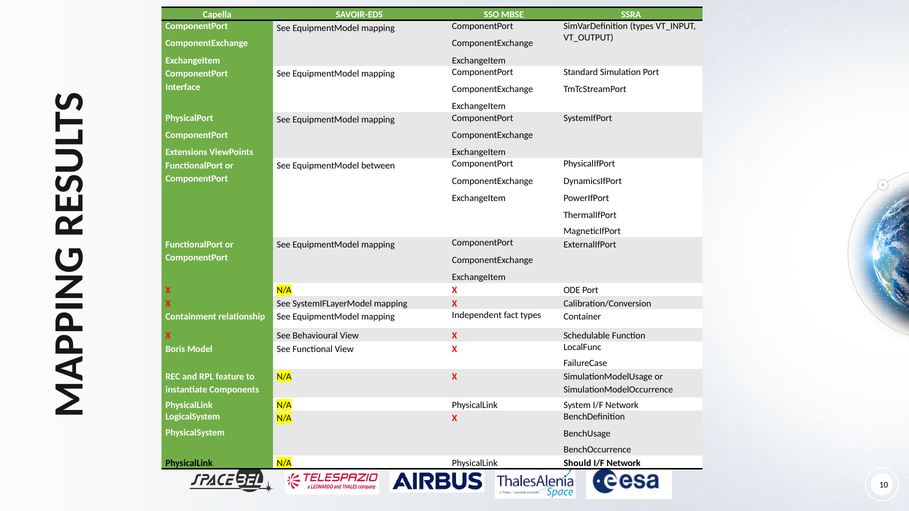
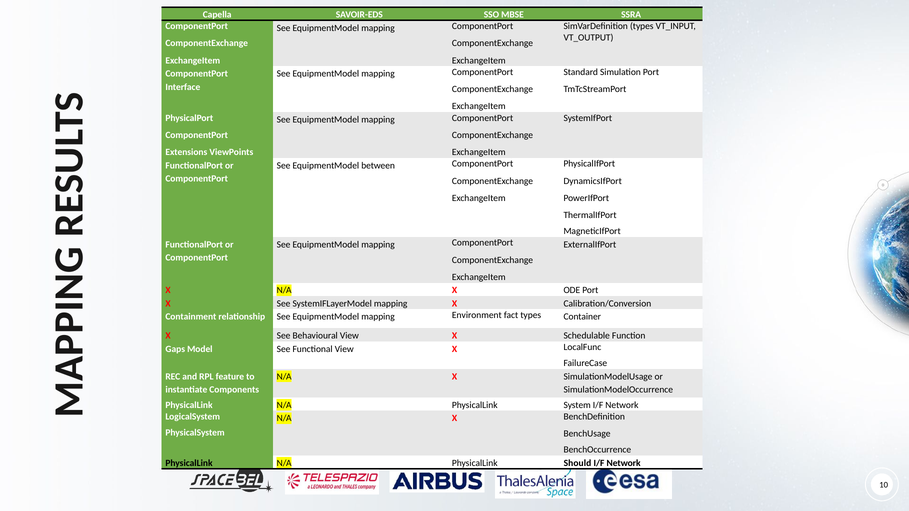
Independent: Independent -> Environment
Boris: Boris -> Gaps
